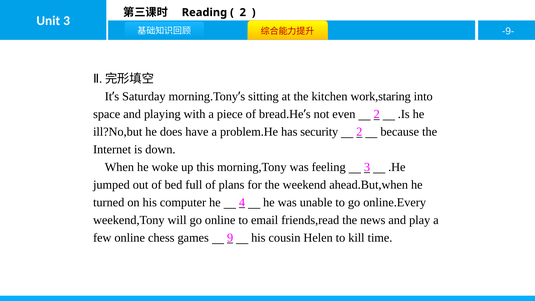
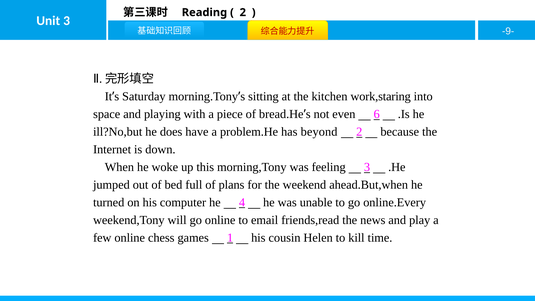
even 2: 2 -> 6
security: security -> beyond
9: 9 -> 1
